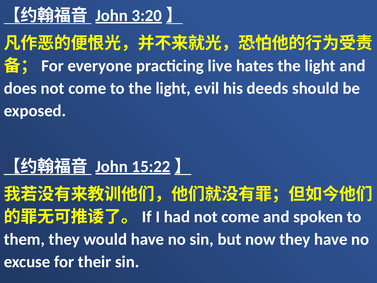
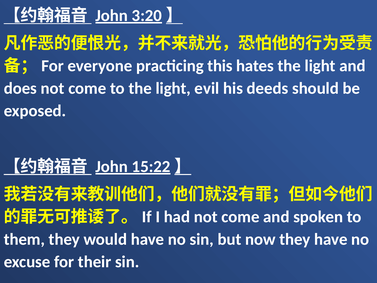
live: live -> this
